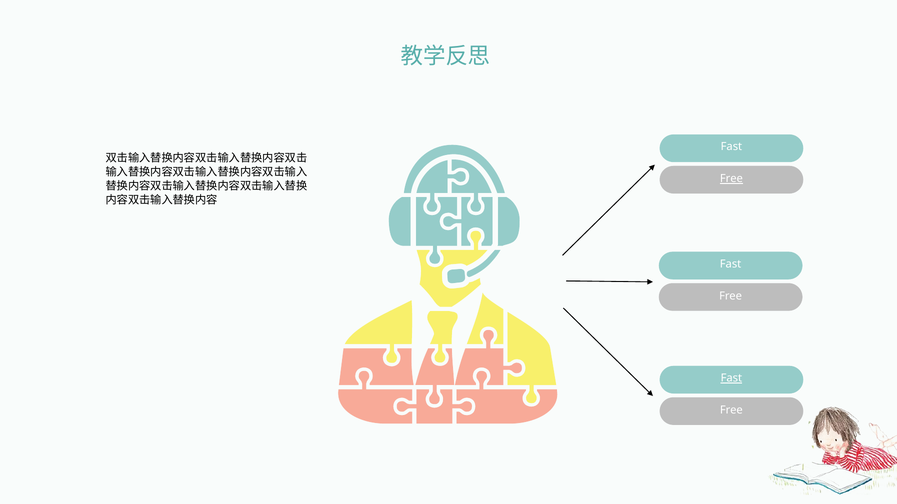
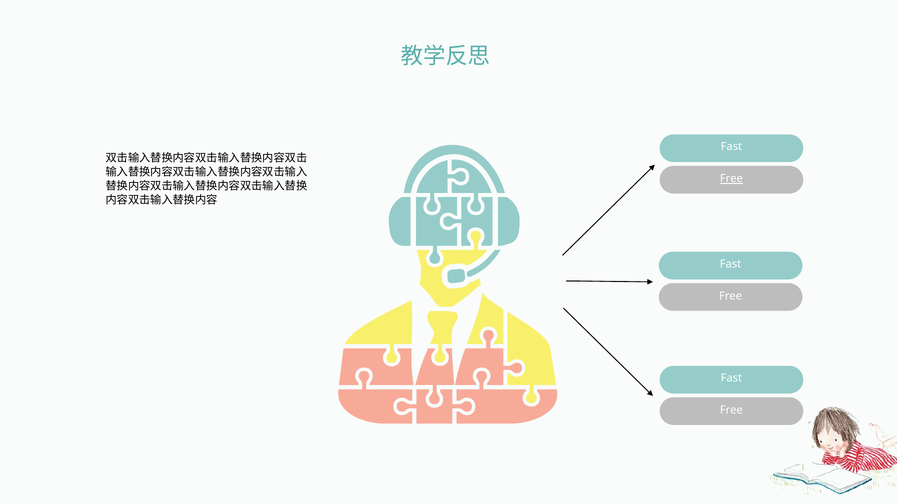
Fast at (731, 379) underline: present -> none
